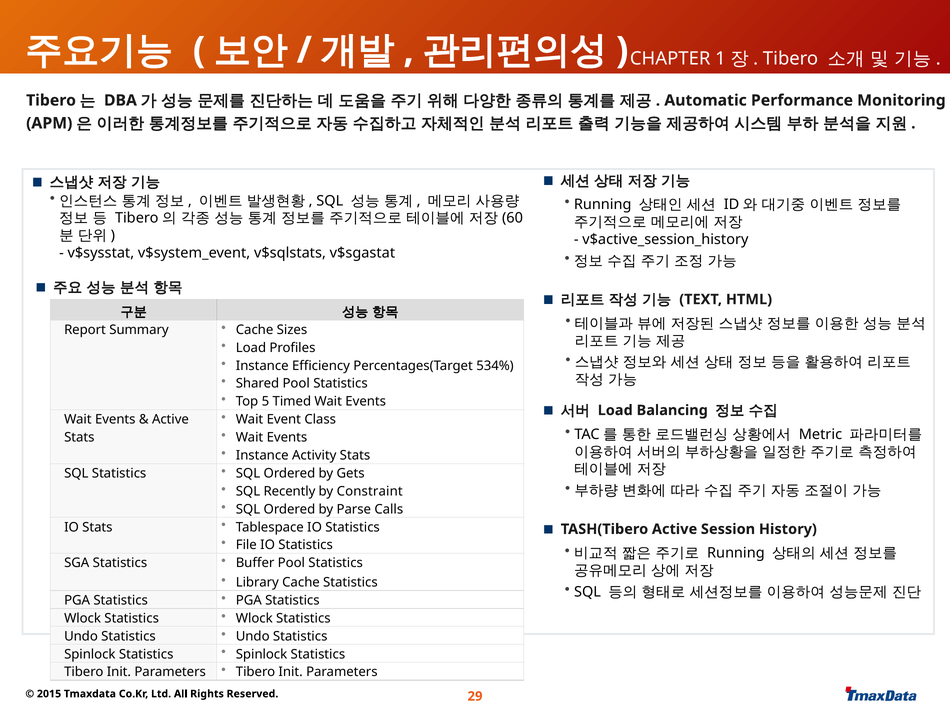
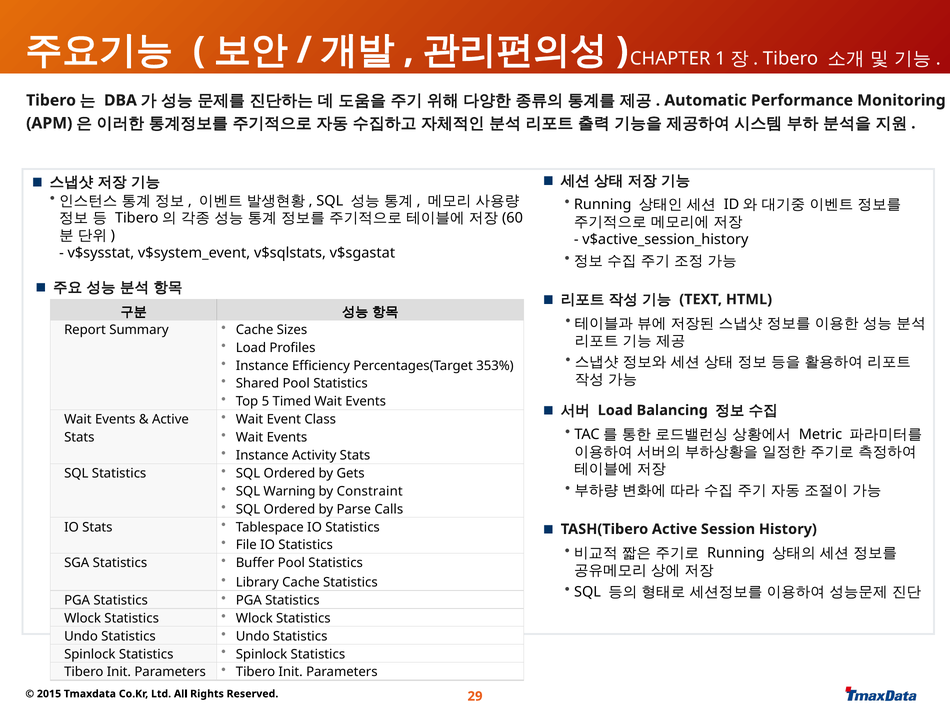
534%: 534% -> 353%
Recently: Recently -> Warning
